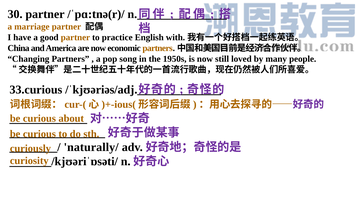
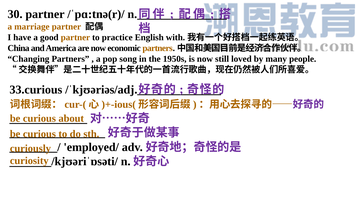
naturally/: naturally/ -> employed/
